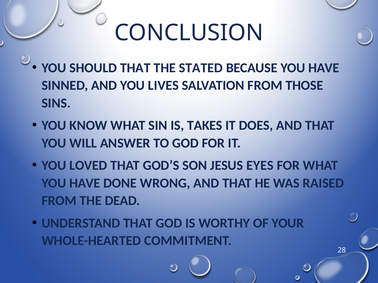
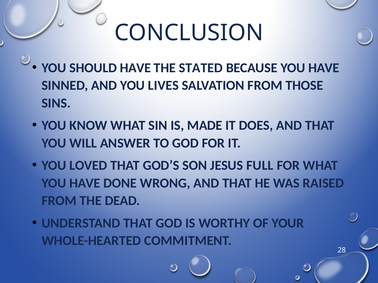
SHOULD THAT: THAT -> HAVE
TAKES: TAKES -> MADE
EYES: EYES -> FULL
